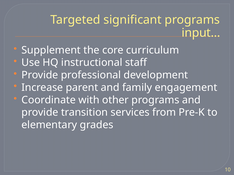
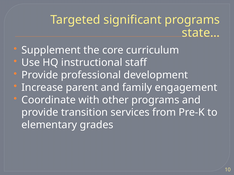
input…: input… -> state…
